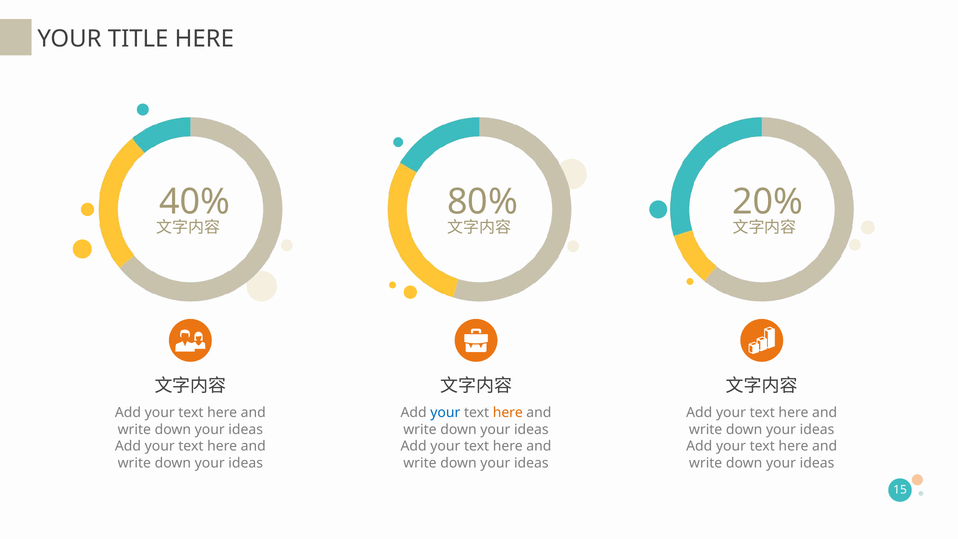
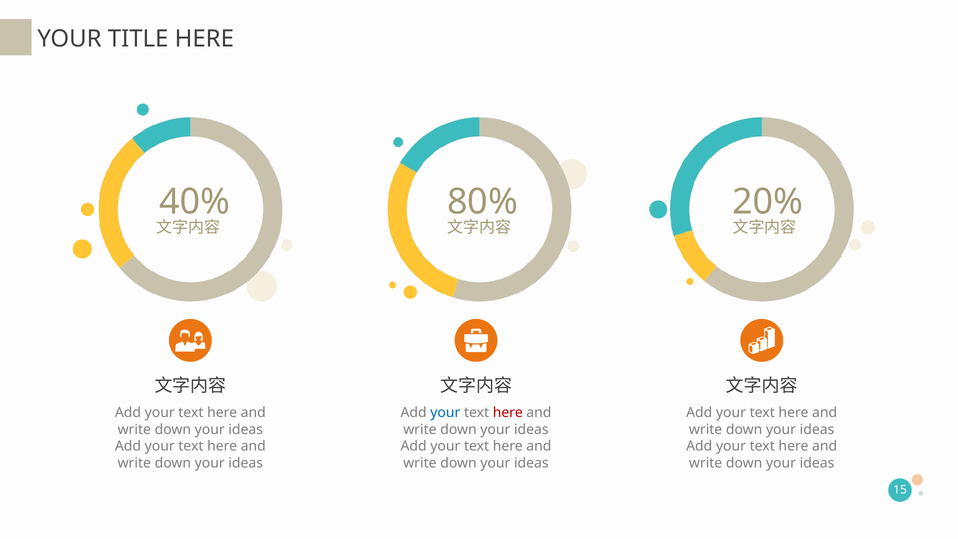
here at (508, 413) colour: orange -> red
